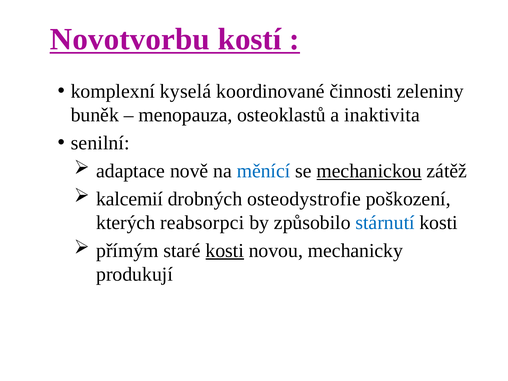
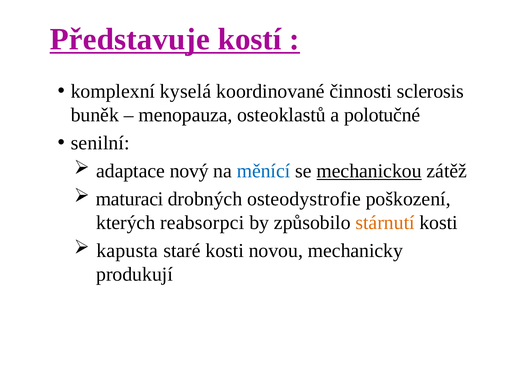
Novotvorbu: Novotvorbu -> Představuje
zeleniny: zeleniny -> sclerosis
inaktivita: inaktivita -> polotučné
nově: nově -> nový
kalcemií: kalcemií -> maturaci
stárnutí colour: blue -> orange
přímým: přímým -> kapusta
kosti at (225, 251) underline: present -> none
